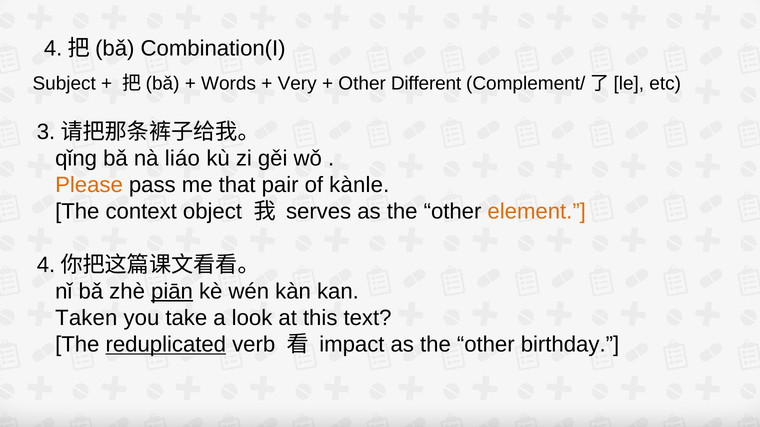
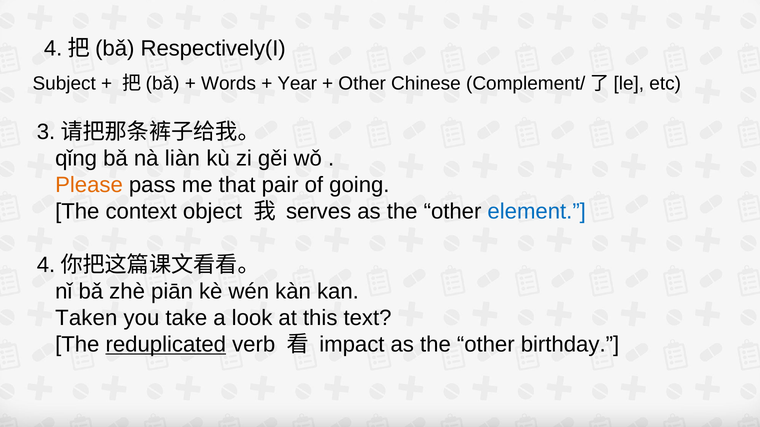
Combination(I: Combination(I -> Respectively(I
Very: Very -> Year
Different: Different -> Chinese
liáo: liáo -> liàn
kànle: kànle -> going
element colour: orange -> blue
piān underline: present -> none
